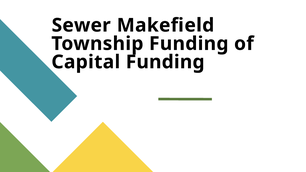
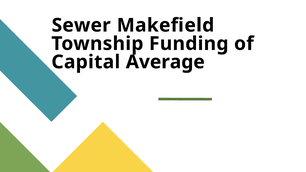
Capital Funding: Funding -> Average
